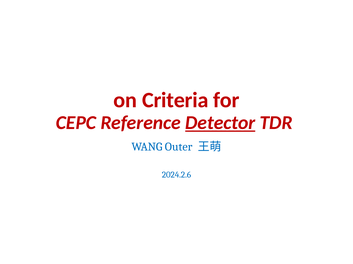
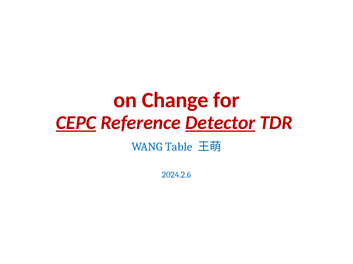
Criteria: Criteria -> Change
CEPC underline: none -> present
Outer: Outer -> Table
